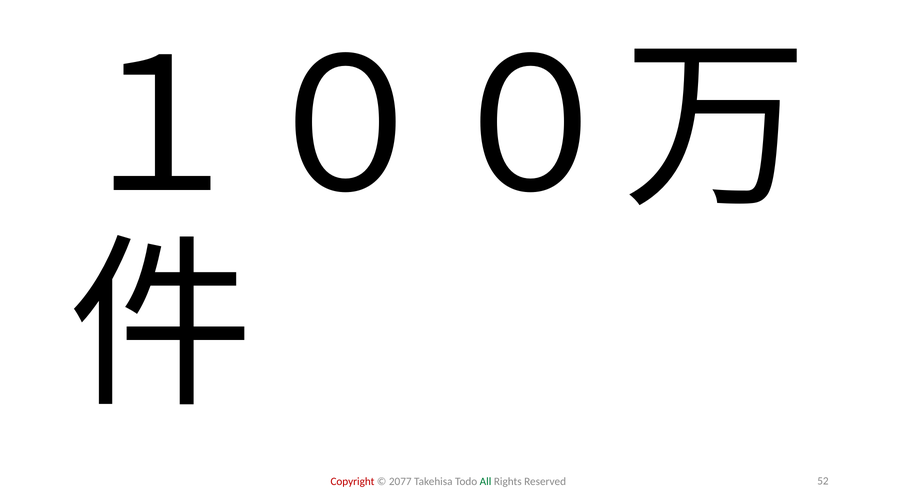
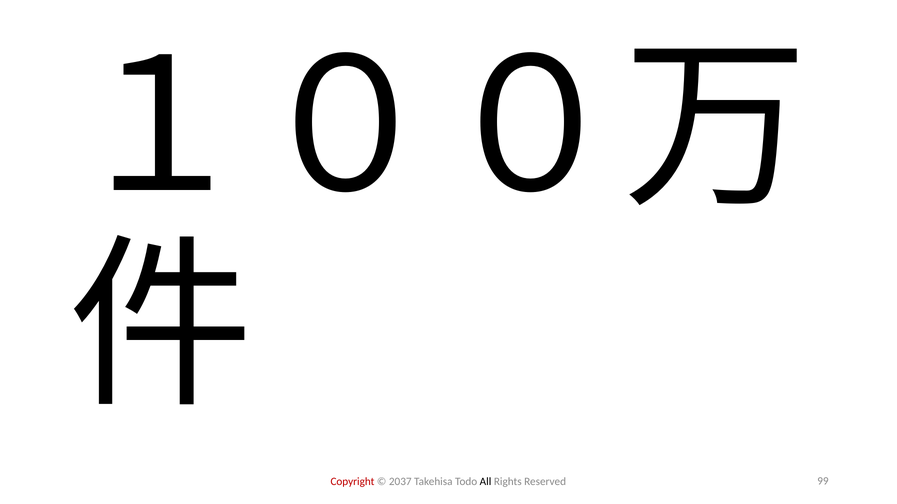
2077: 2077 -> 2037
All colour: green -> black
52: 52 -> 99
